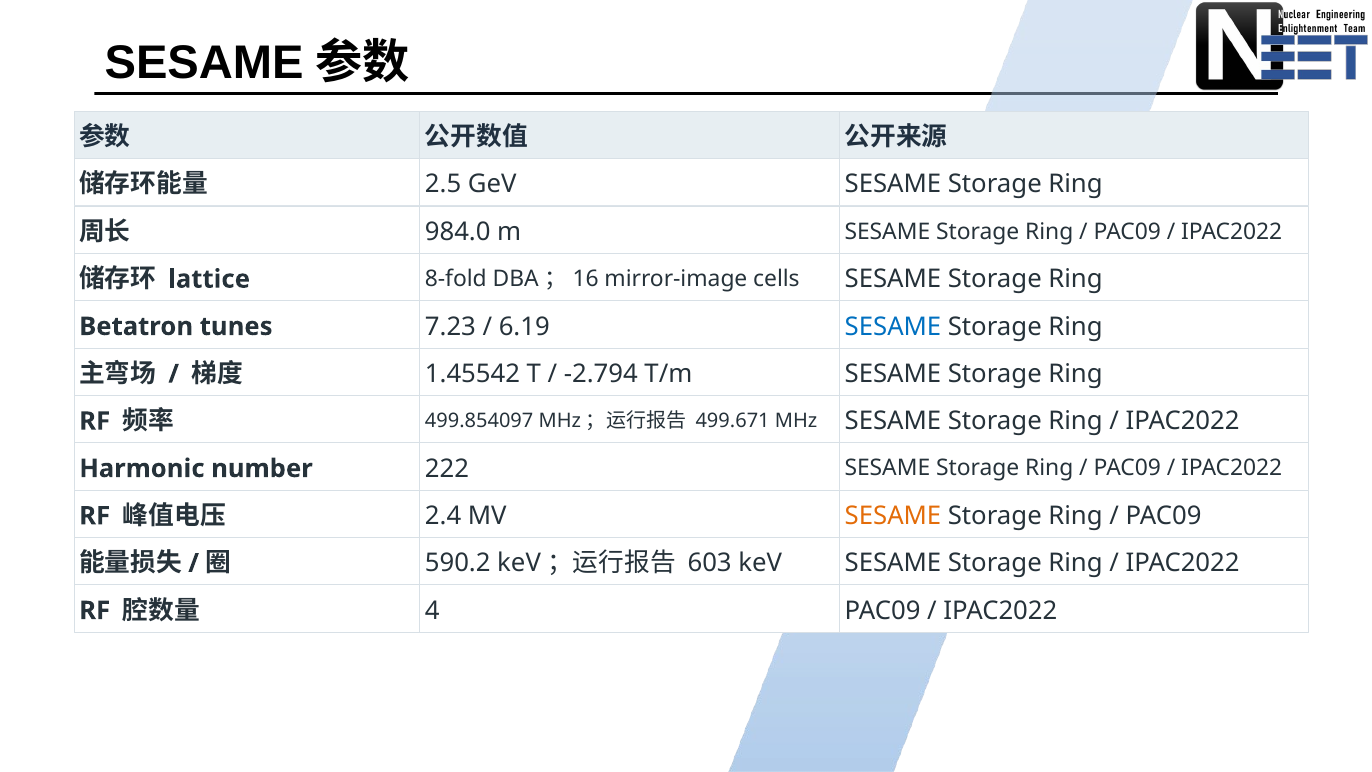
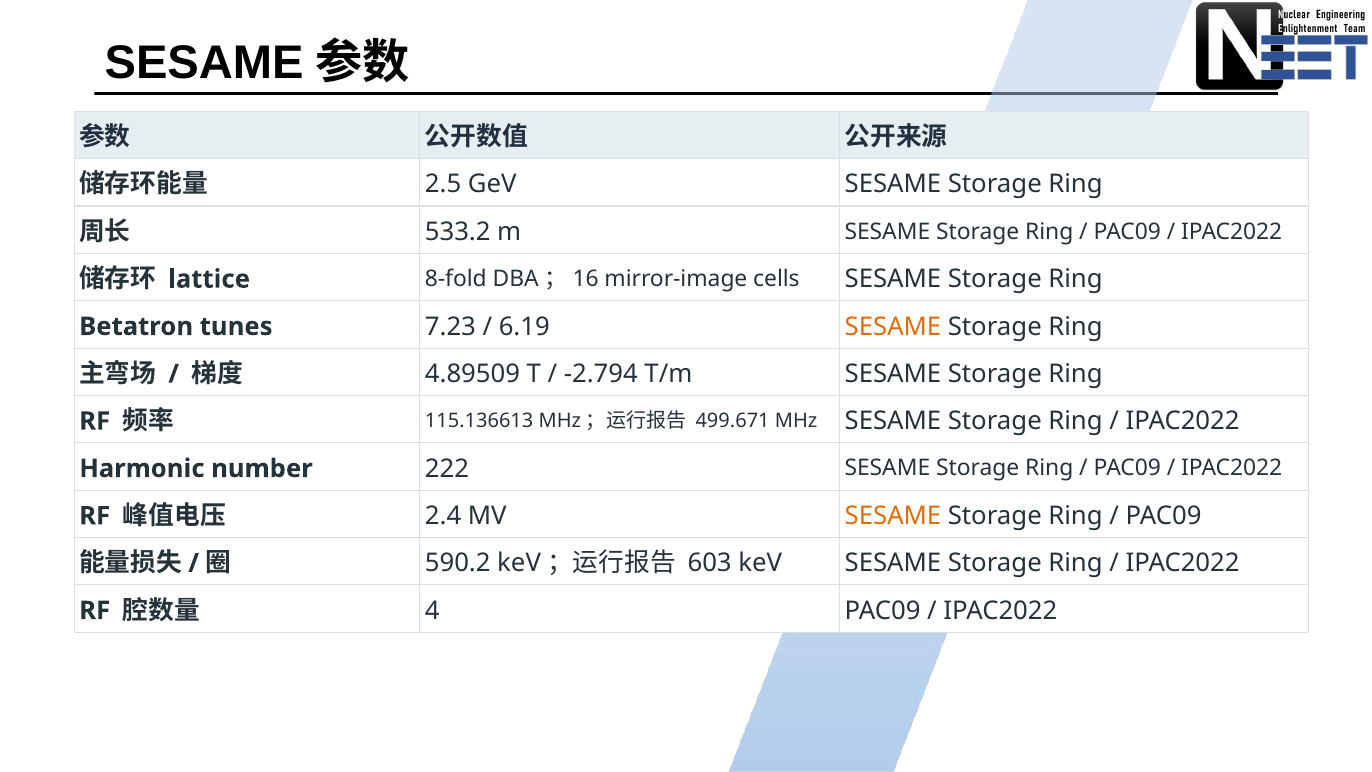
984.0: 984.0 -> 533.2
SESAME at (893, 326) colour: blue -> orange
1.45542: 1.45542 -> 4.89509
499.854097: 499.854097 -> 115.136613
